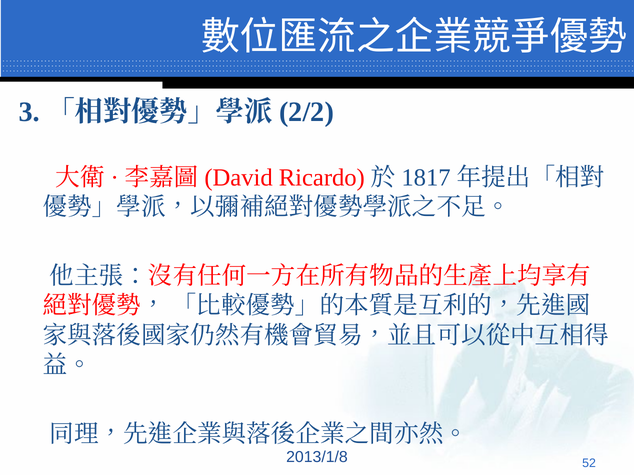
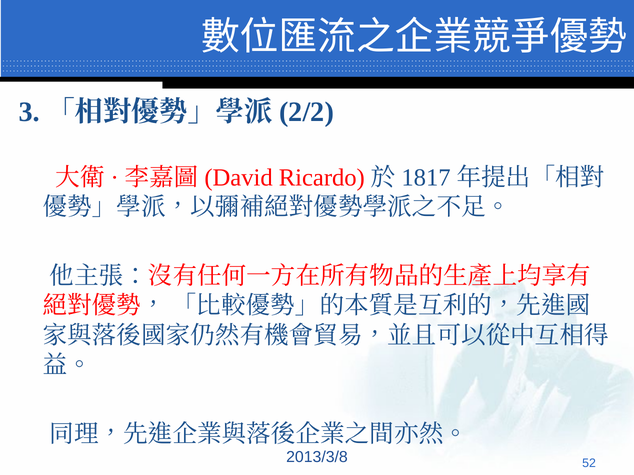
2013/1/8: 2013/1/8 -> 2013/3/8
